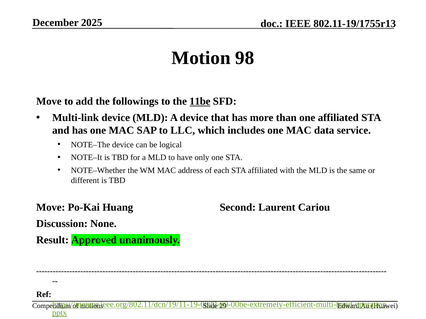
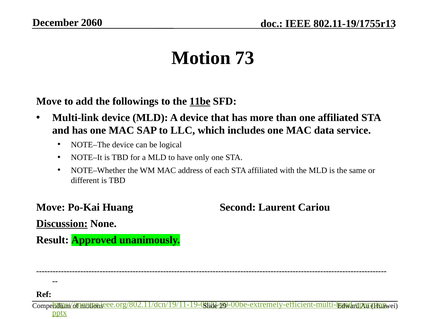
2025: 2025 -> 2060
98: 98 -> 73
Discussion underline: none -> present
